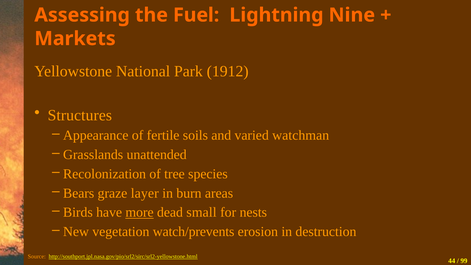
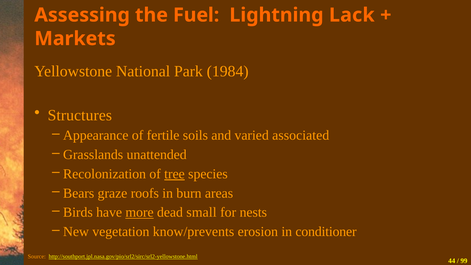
Nine: Nine -> Lack
1912: 1912 -> 1984
watchman: watchman -> associated
tree underline: none -> present
layer: layer -> roofs
watch/prevents: watch/prevents -> know/prevents
destruction: destruction -> conditioner
